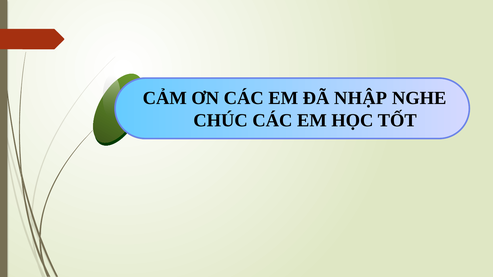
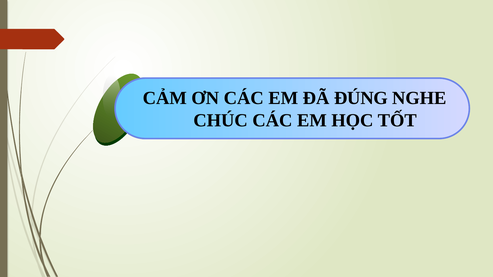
NHẬP: NHẬP -> ĐÚNG
